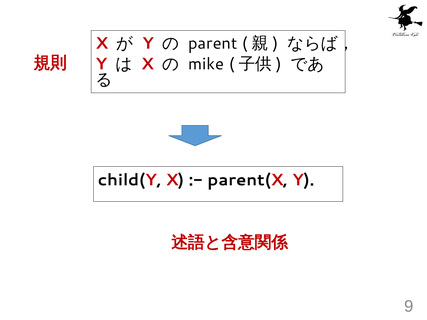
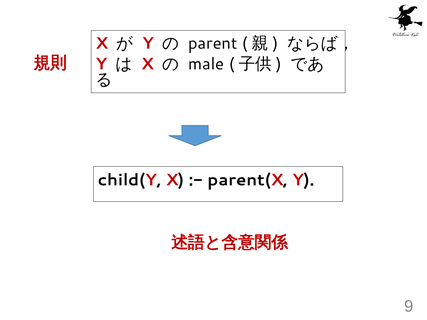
mike: mike -> male
